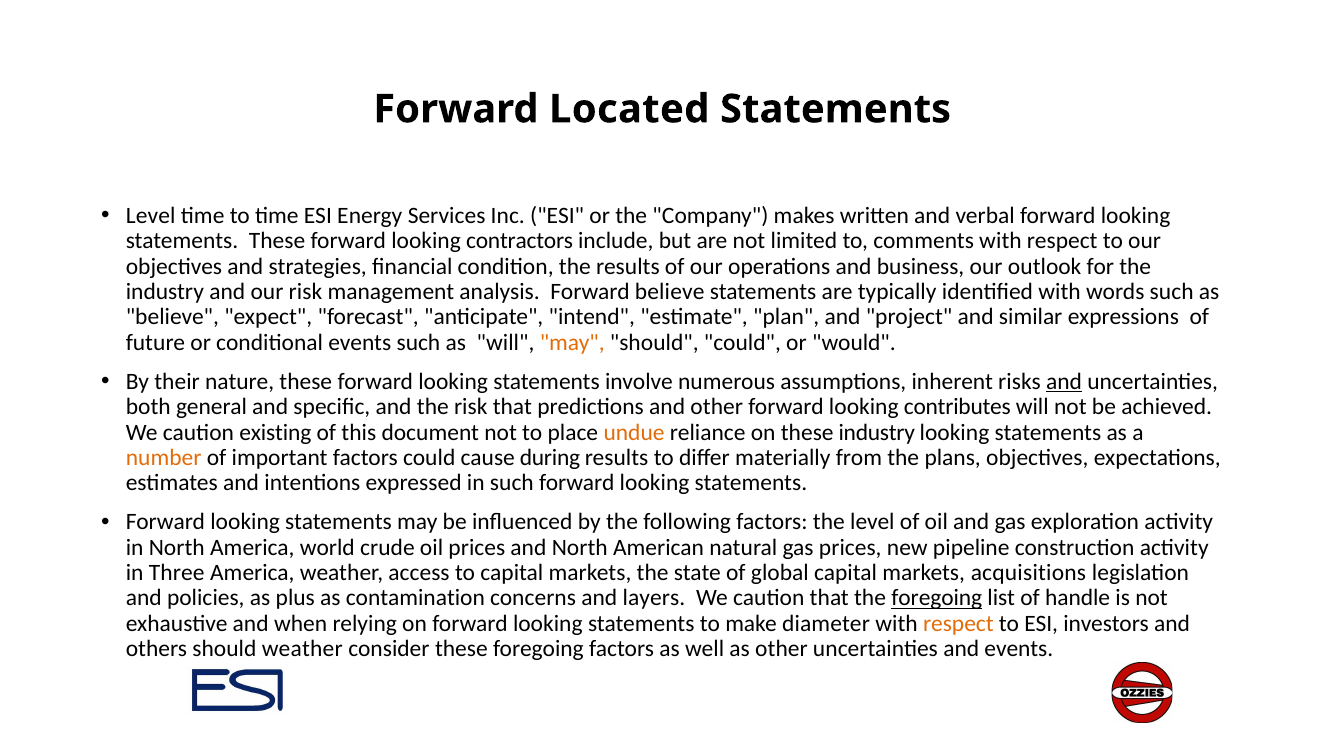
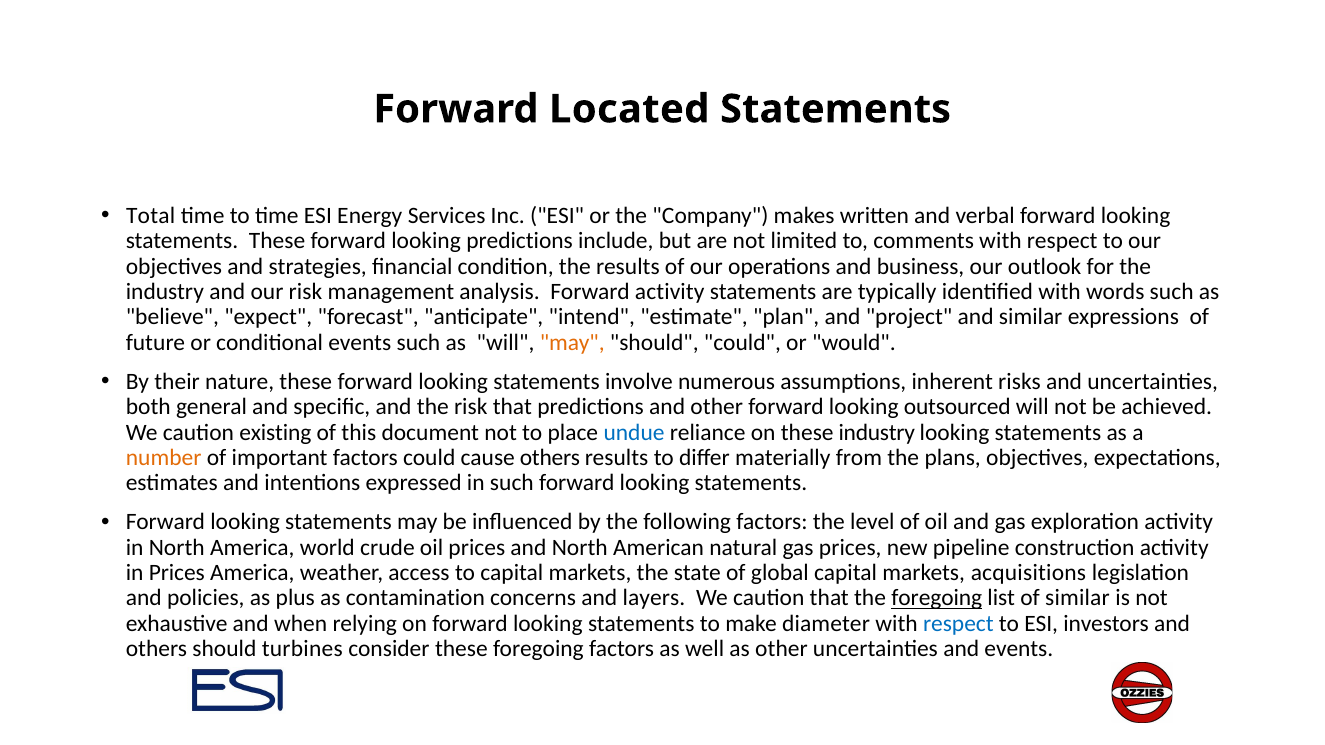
Level at (151, 216): Level -> Total
looking contractors: contractors -> predictions
Forward believe: believe -> activity
and at (1064, 382) underline: present -> none
contributes: contributes -> outsourced
undue colour: orange -> blue
cause during: during -> others
in Three: Three -> Prices
of handle: handle -> similar
respect at (958, 624) colour: orange -> blue
should weather: weather -> turbines
